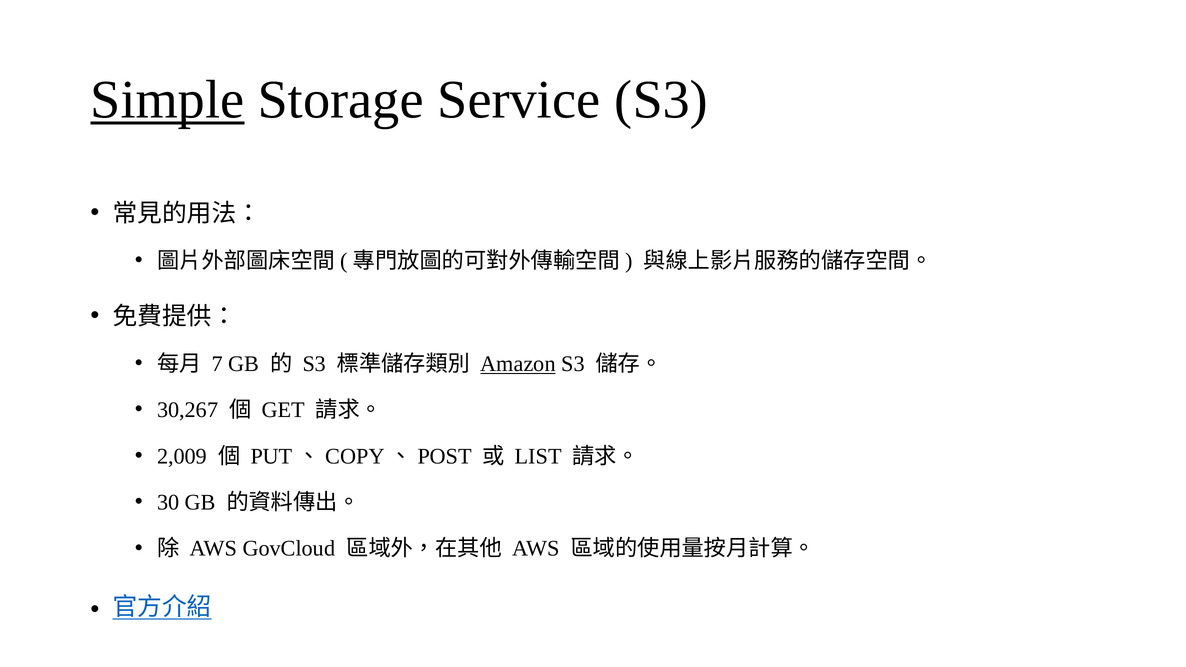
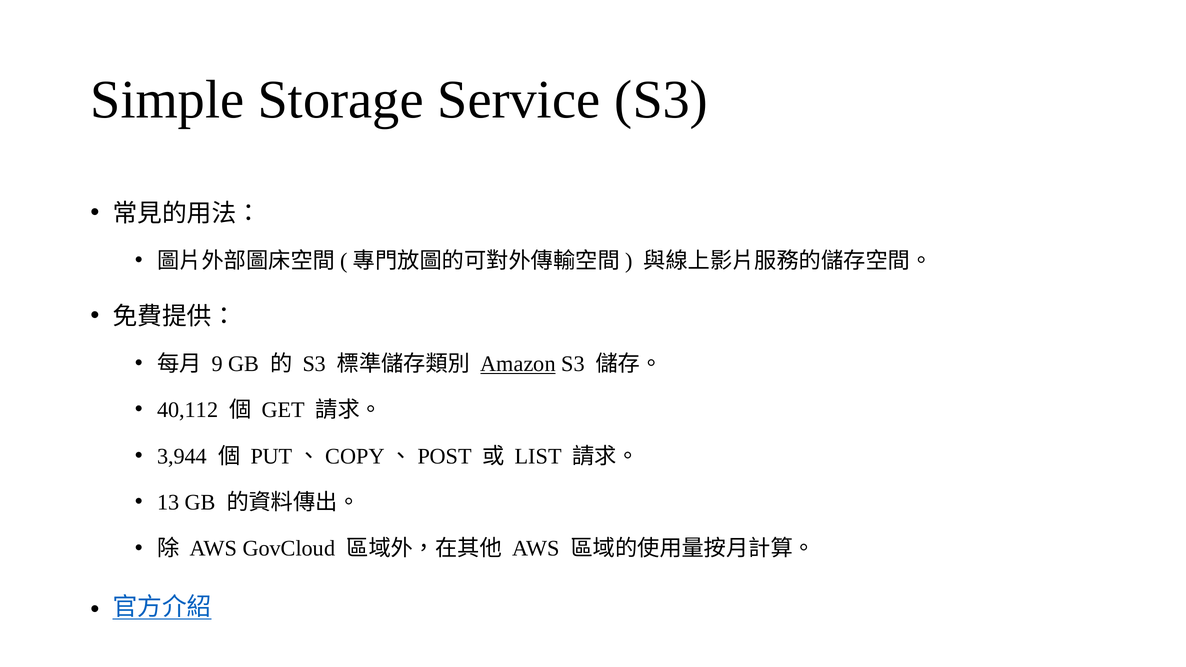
Simple underline: present -> none
7: 7 -> 9
30,267: 30,267 -> 40,112
2,009: 2,009 -> 3,944
30: 30 -> 13
